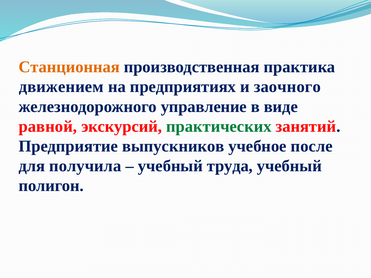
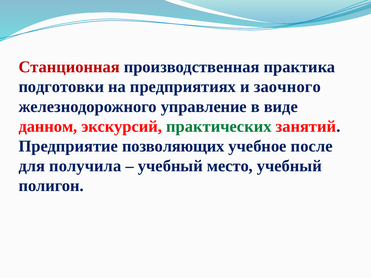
Станционная colour: orange -> red
движением: движением -> подготовки
равной: равной -> данном
выпускников: выпускников -> позволяющих
труда: труда -> место
